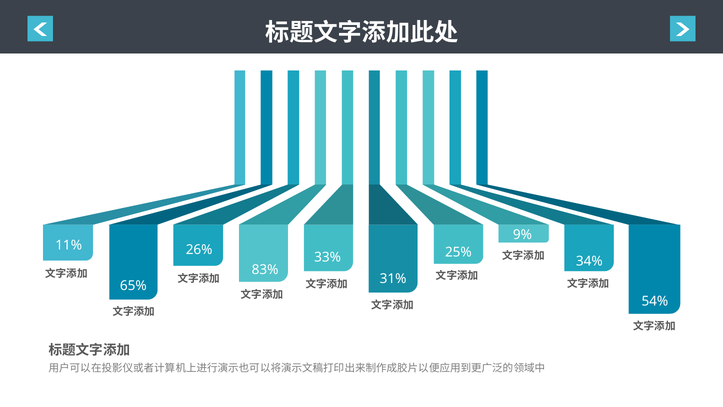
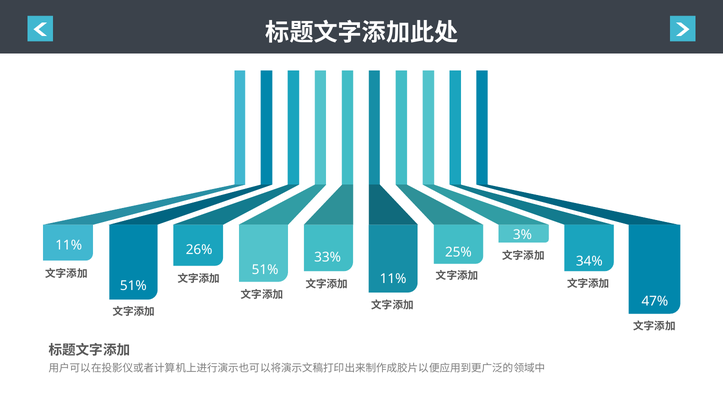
9%: 9% -> 3%
83% at (265, 269): 83% -> 51%
31% at (393, 279): 31% -> 11%
65% at (133, 286): 65% -> 51%
54%: 54% -> 47%
